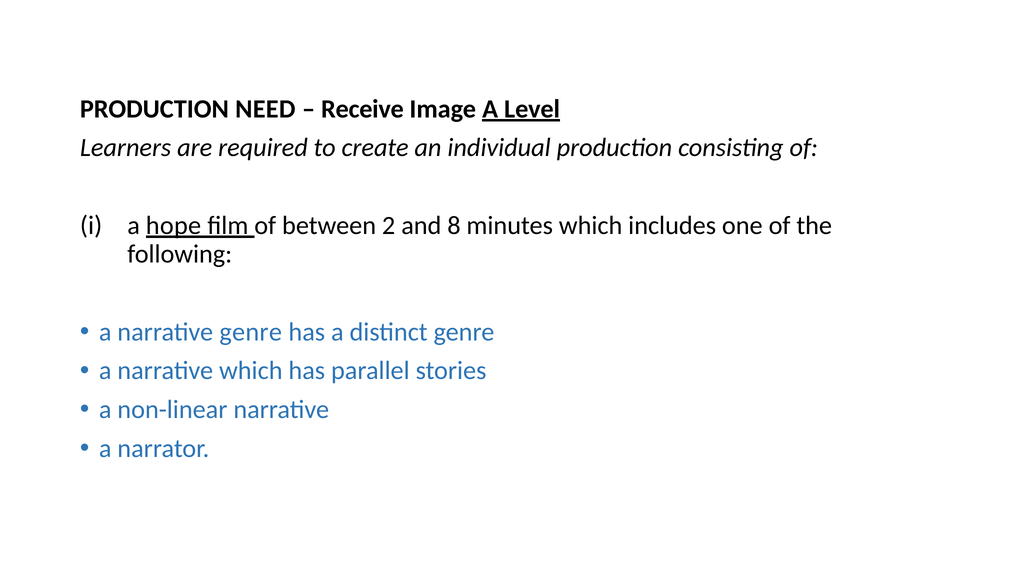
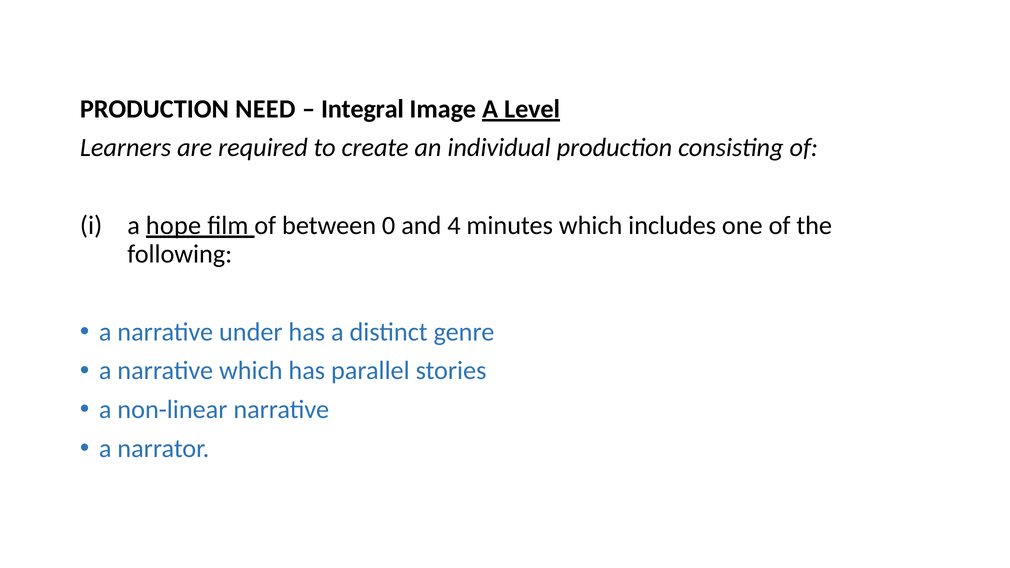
Receive: Receive -> Integral
2: 2 -> 0
8: 8 -> 4
narrative genre: genre -> under
